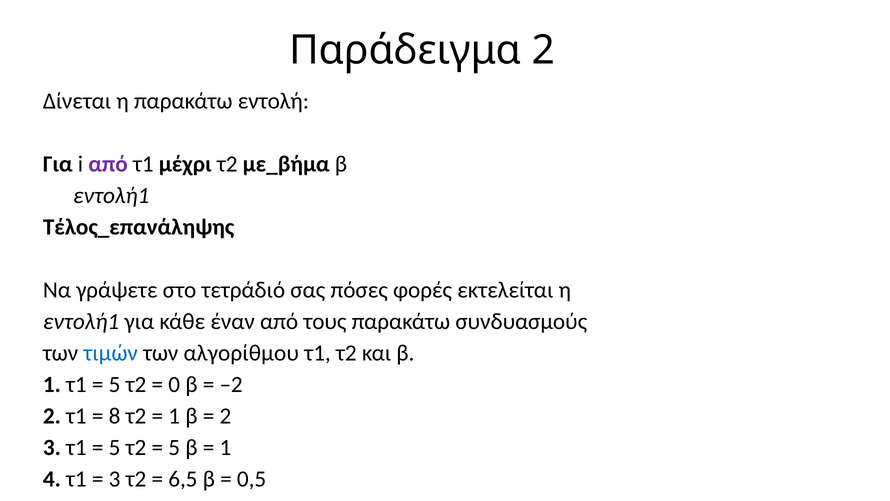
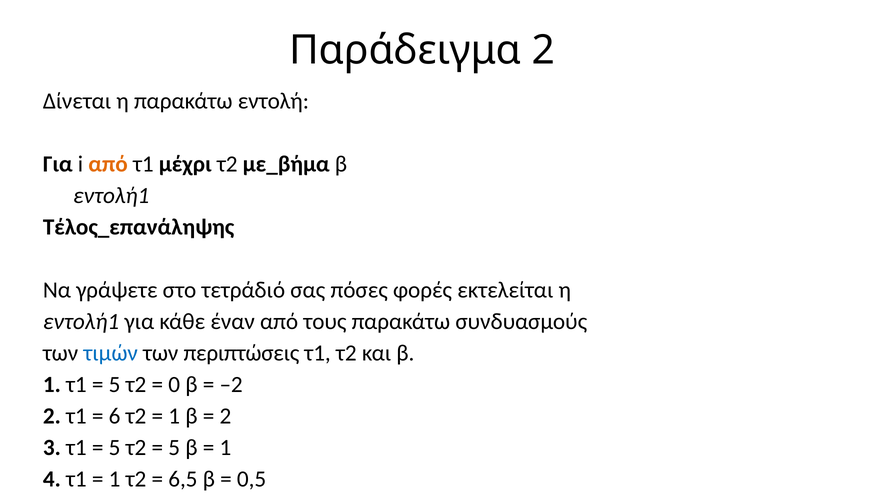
από at (108, 164) colour: purple -> orange
αλγορίθμου: αλγορίθμου -> περιπτώσεις
8: 8 -> 6
3 at (115, 479): 3 -> 1
